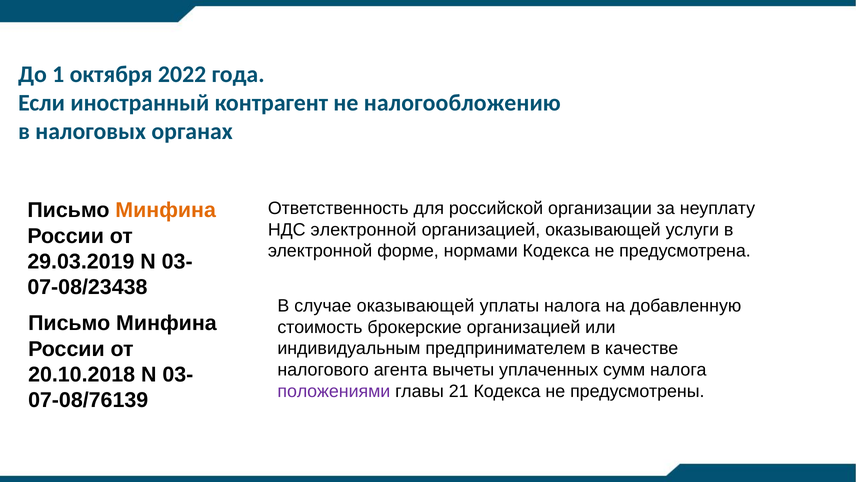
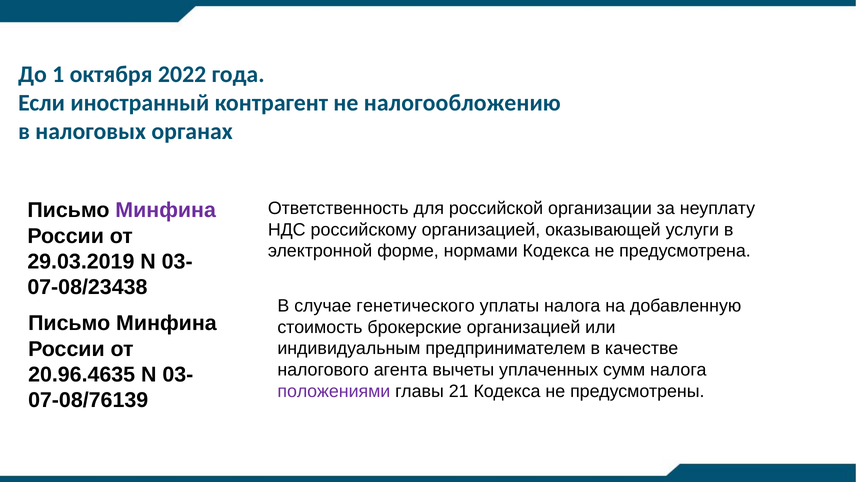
Минфина at (166, 210) colour: orange -> purple
НДС электронной: электронной -> российскому
случае оказывающей: оказывающей -> генетического
20.10.2018: 20.10.2018 -> 20.96.4635
